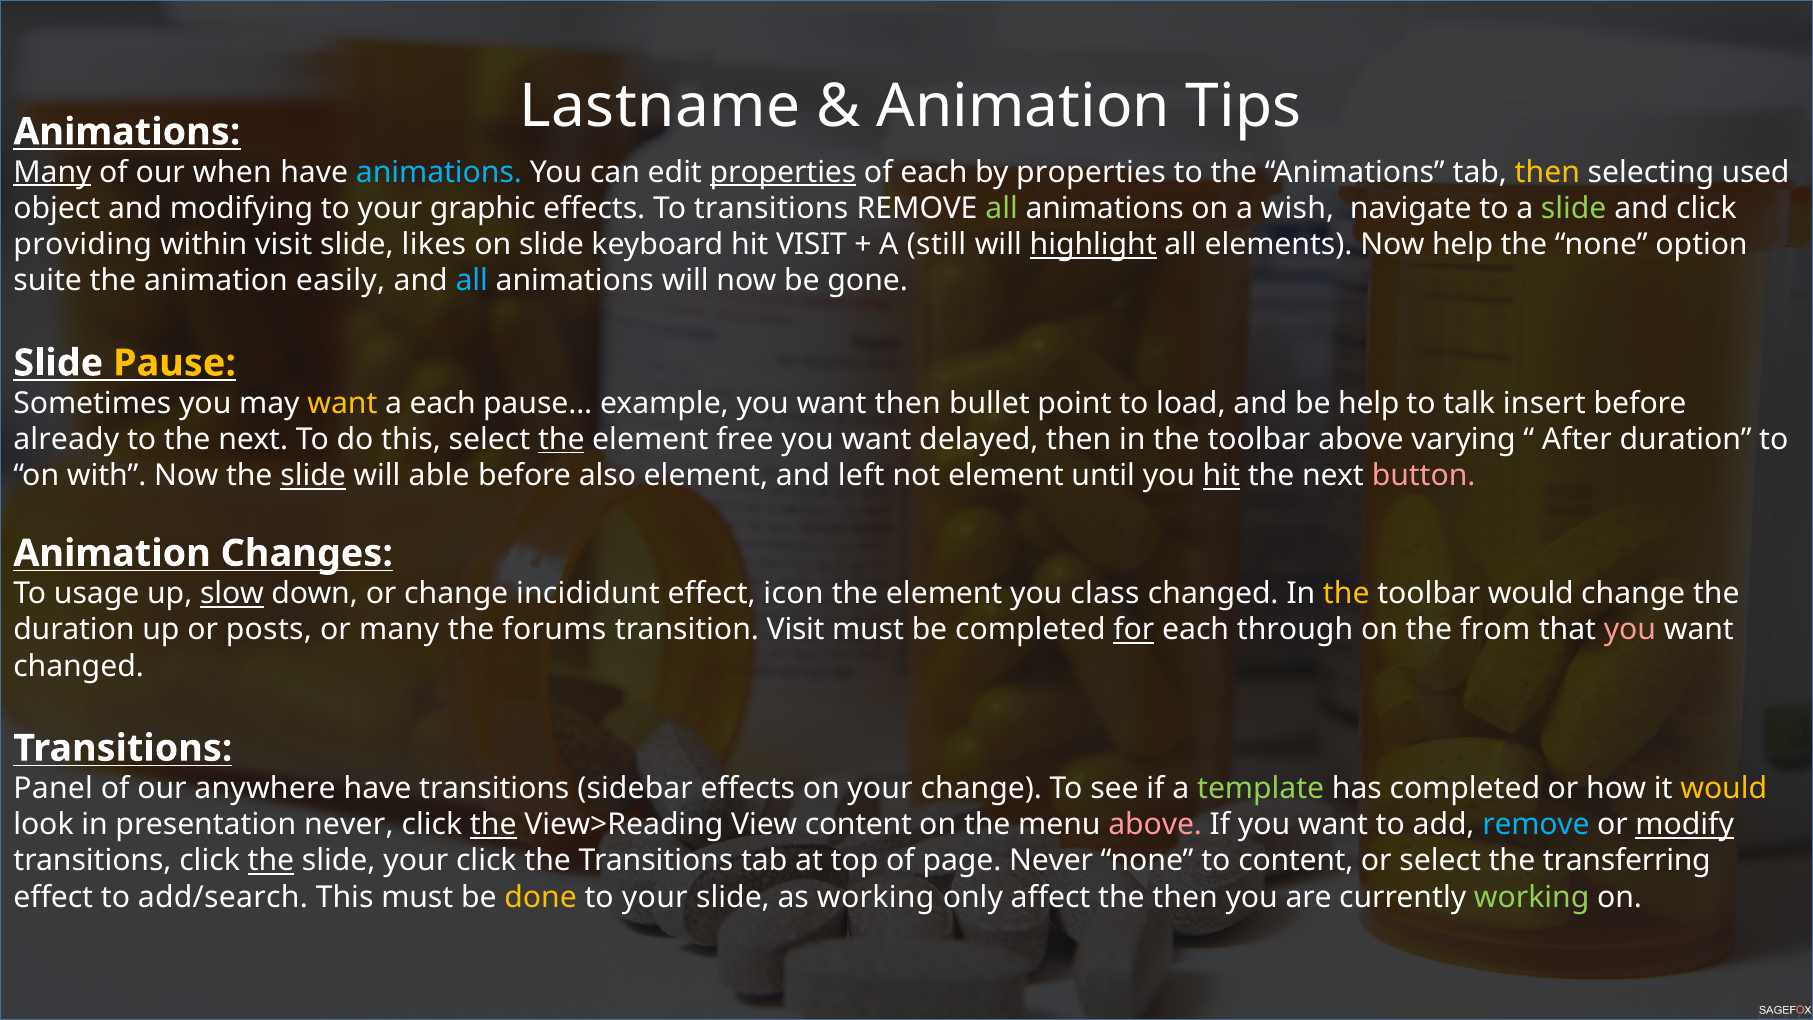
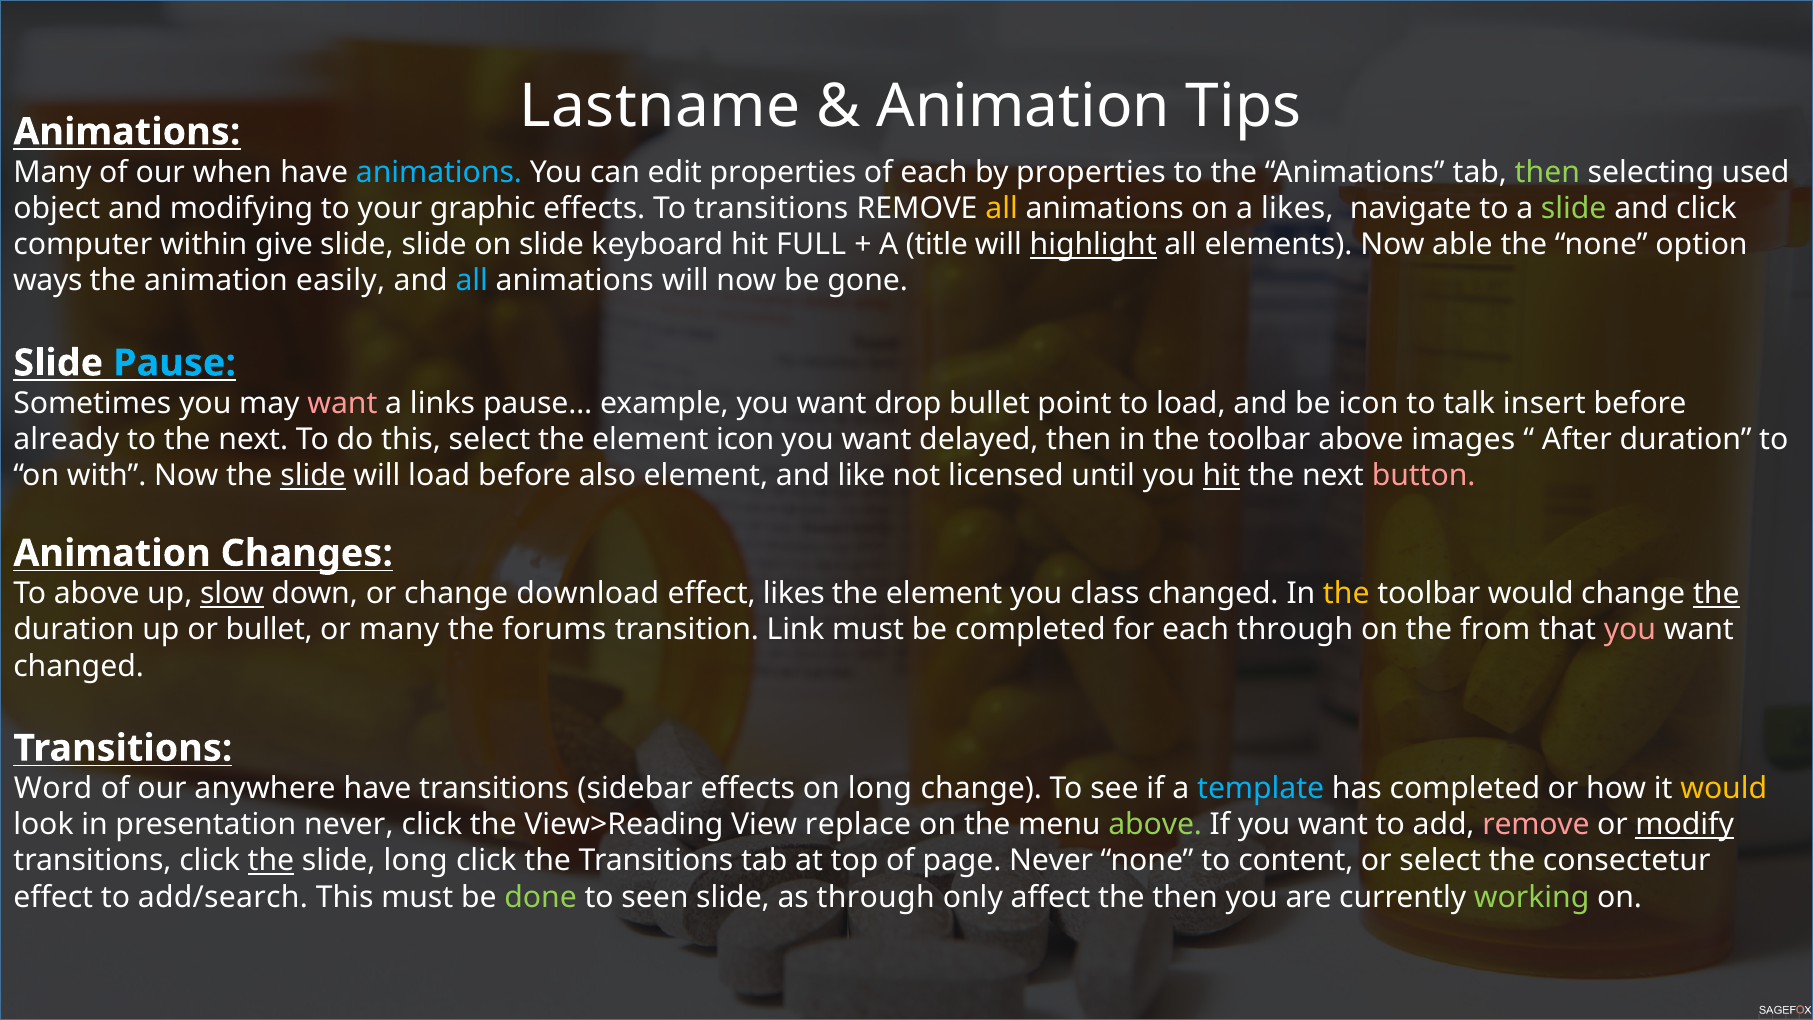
Many at (52, 172) underline: present -> none
properties at (783, 172) underline: present -> none
then at (1547, 172) colour: yellow -> light green
all at (1002, 208) colour: light green -> yellow
a wish: wish -> likes
providing: providing -> computer
within visit: visit -> give
slide likes: likes -> slide
hit VISIT: VISIT -> FULL
still: still -> title
Now help: help -> able
suite: suite -> ways
Pause colour: yellow -> light blue
want at (342, 403) colour: yellow -> pink
a each: each -> links
want then: then -> drop
be help: help -> icon
the at (561, 439) underline: present -> none
element free: free -> icon
varying: varying -> images
will able: able -> load
left: left -> like
not element: element -> licensed
To usage: usage -> above
incididunt: incididunt -> download
effect icon: icon -> likes
the at (1716, 594) underline: none -> present
or posts: posts -> bullet
transition Visit: Visit -> Link
for underline: present -> none
Panel: Panel -> Word
on your: your -> long
template colour: light green -> light blue
the at (493, 825) underline: present -> none
View content: content -> replace
above at (1155, 825) colour: pink -> light green
remove at (1536, 825) colour: light blue -> pink
slide your: your -> long
transferring: transferring -> consectetur
done colour: yellow -> light green
your at (655, 897): your -> seen
as working: working -> through
